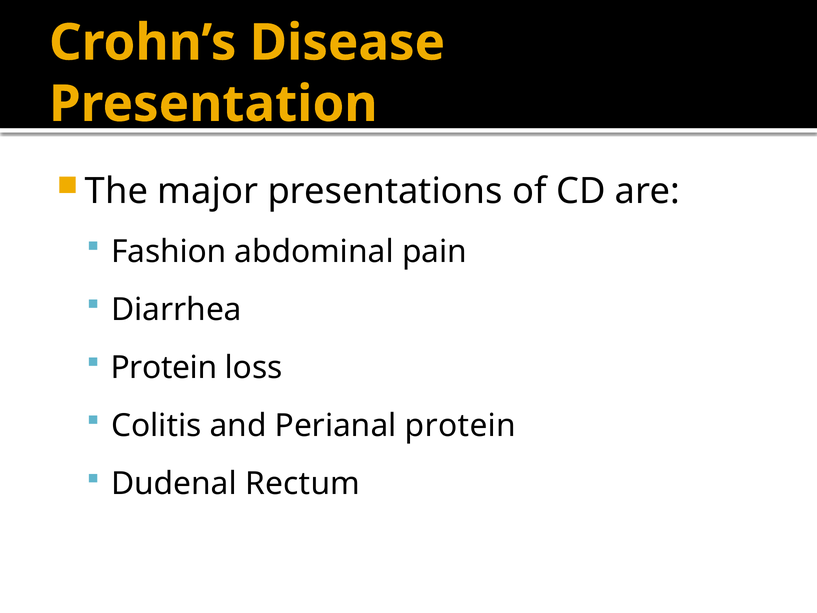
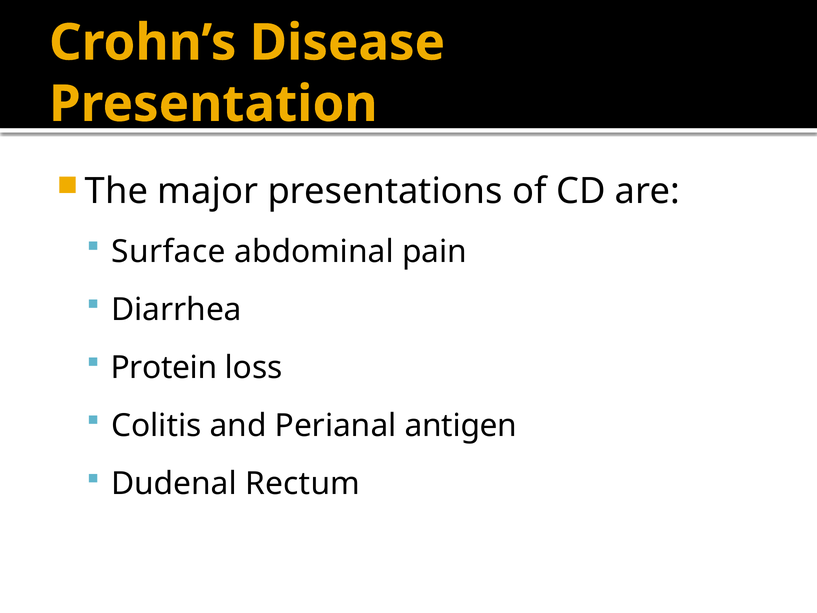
Fashion: Fashion -> Surface
Perianal protein: protein -> antigen
